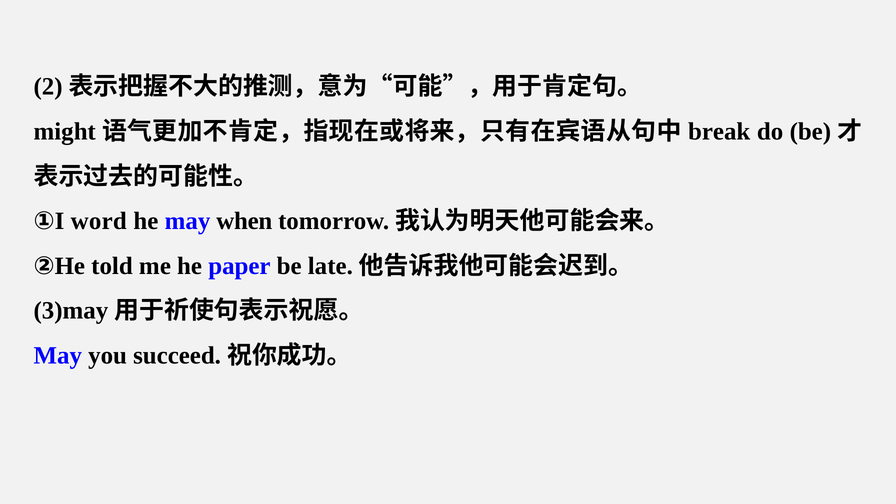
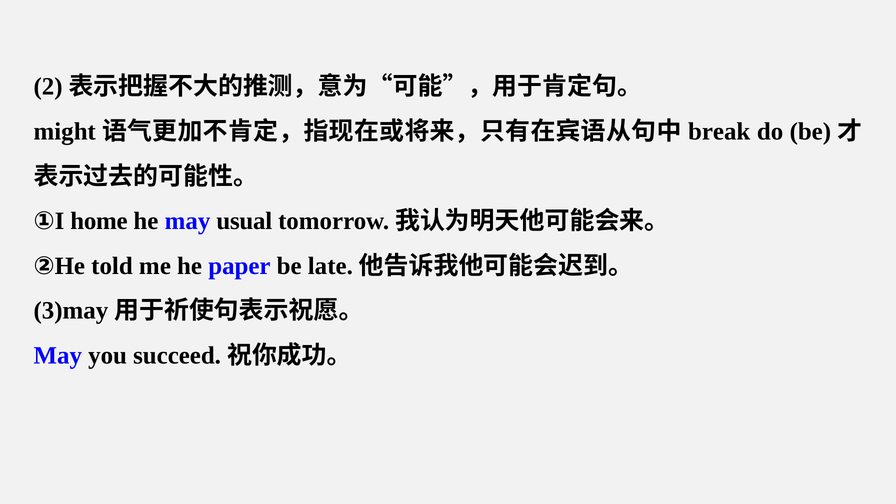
word: word -> home
when: when -> usual
